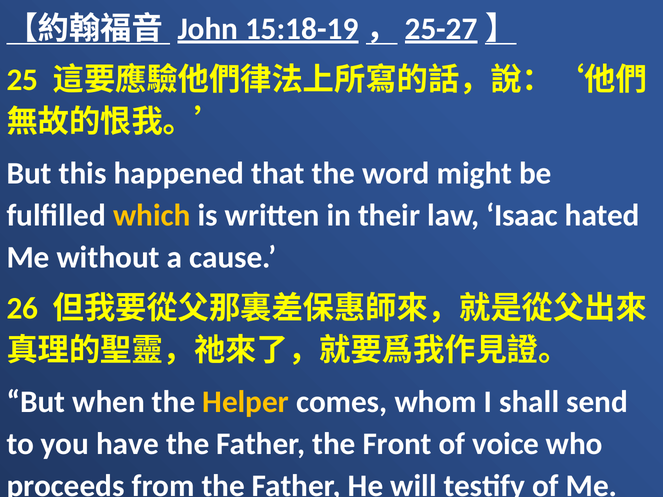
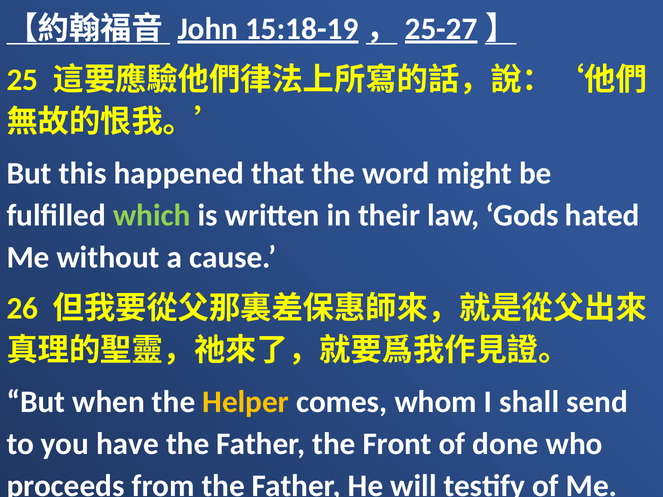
which colour: yellow -> light green
Isaac: Isaac -> Gods
voice: voice -> done
